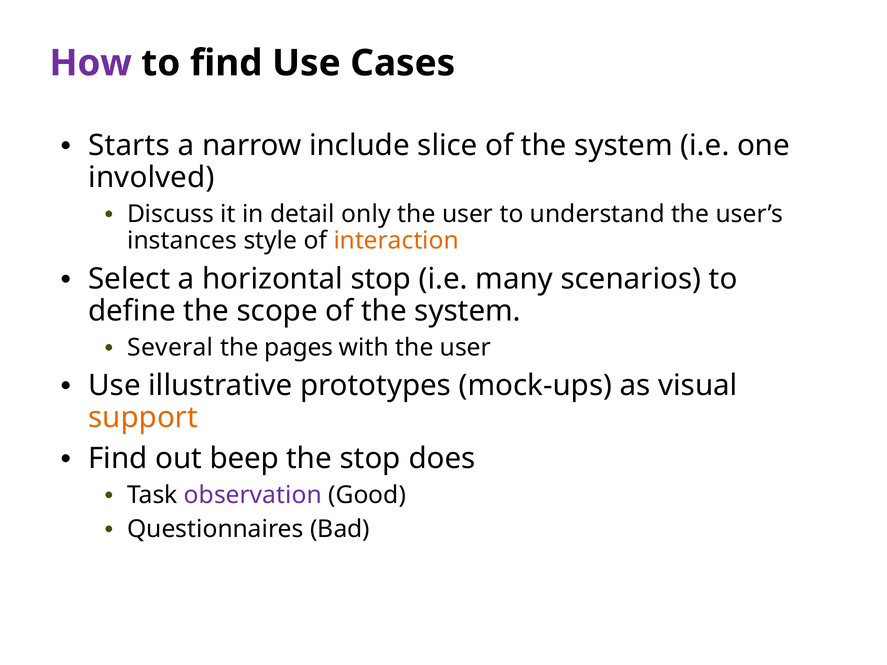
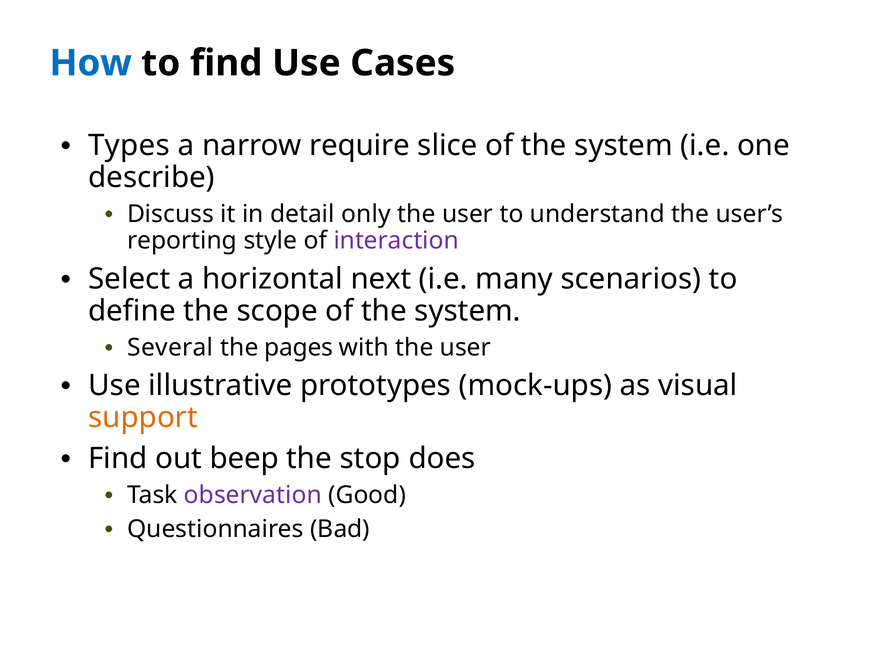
How colour: purple -> blue
Starts: Starts -> Types
include: include -> require
involved: involved -> describe
instances: instances -> reporting
interaction colour: orange -> purple
horizontal stop: stop -> next
